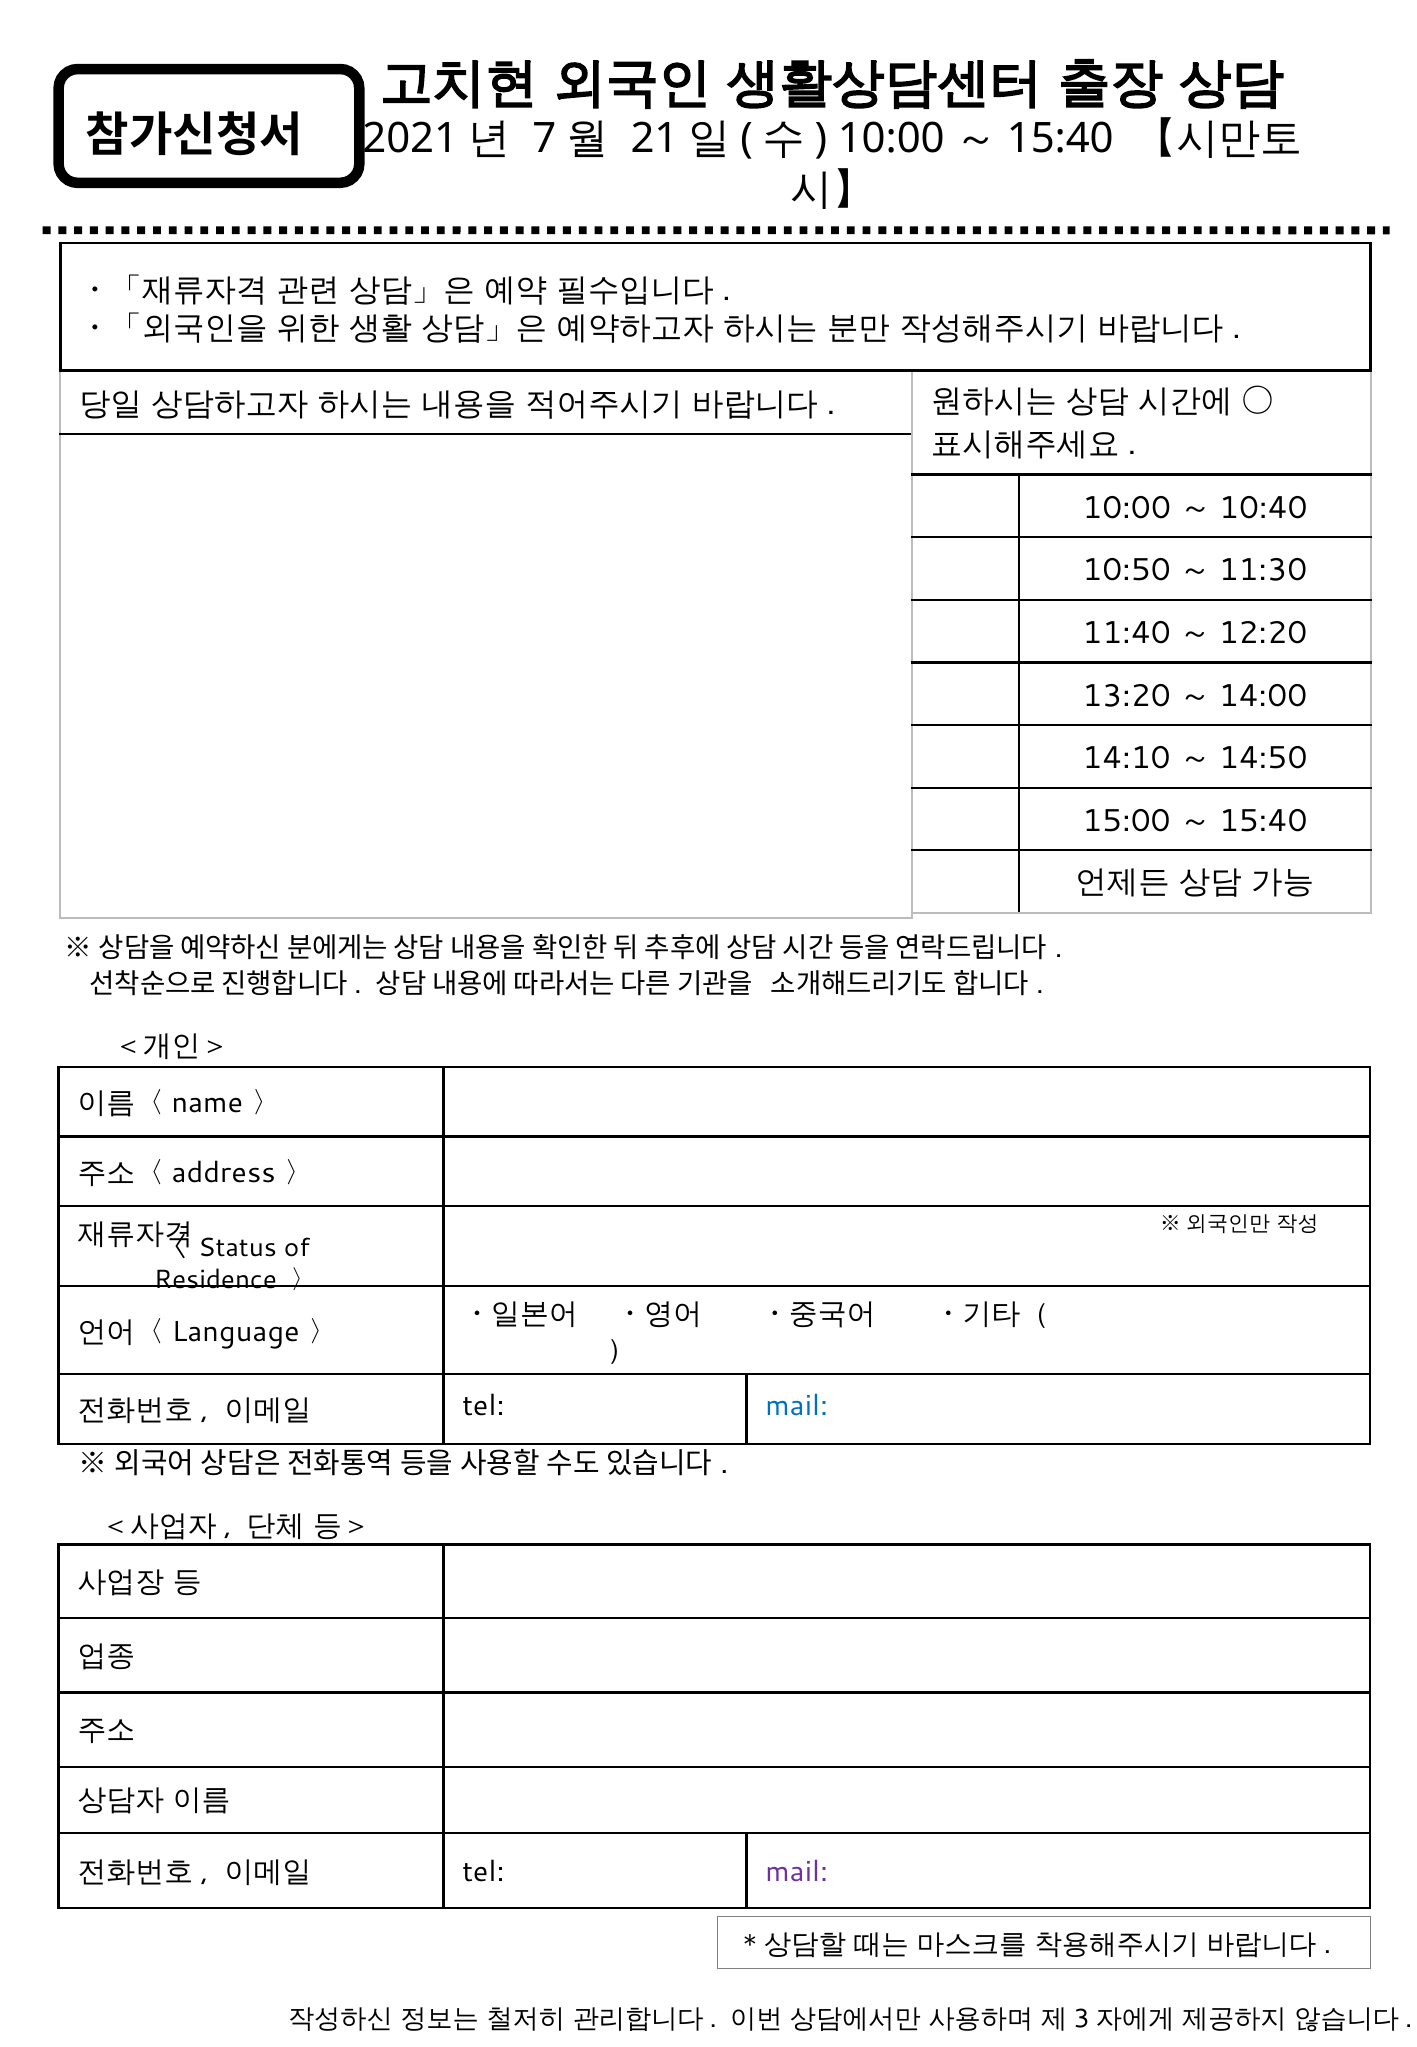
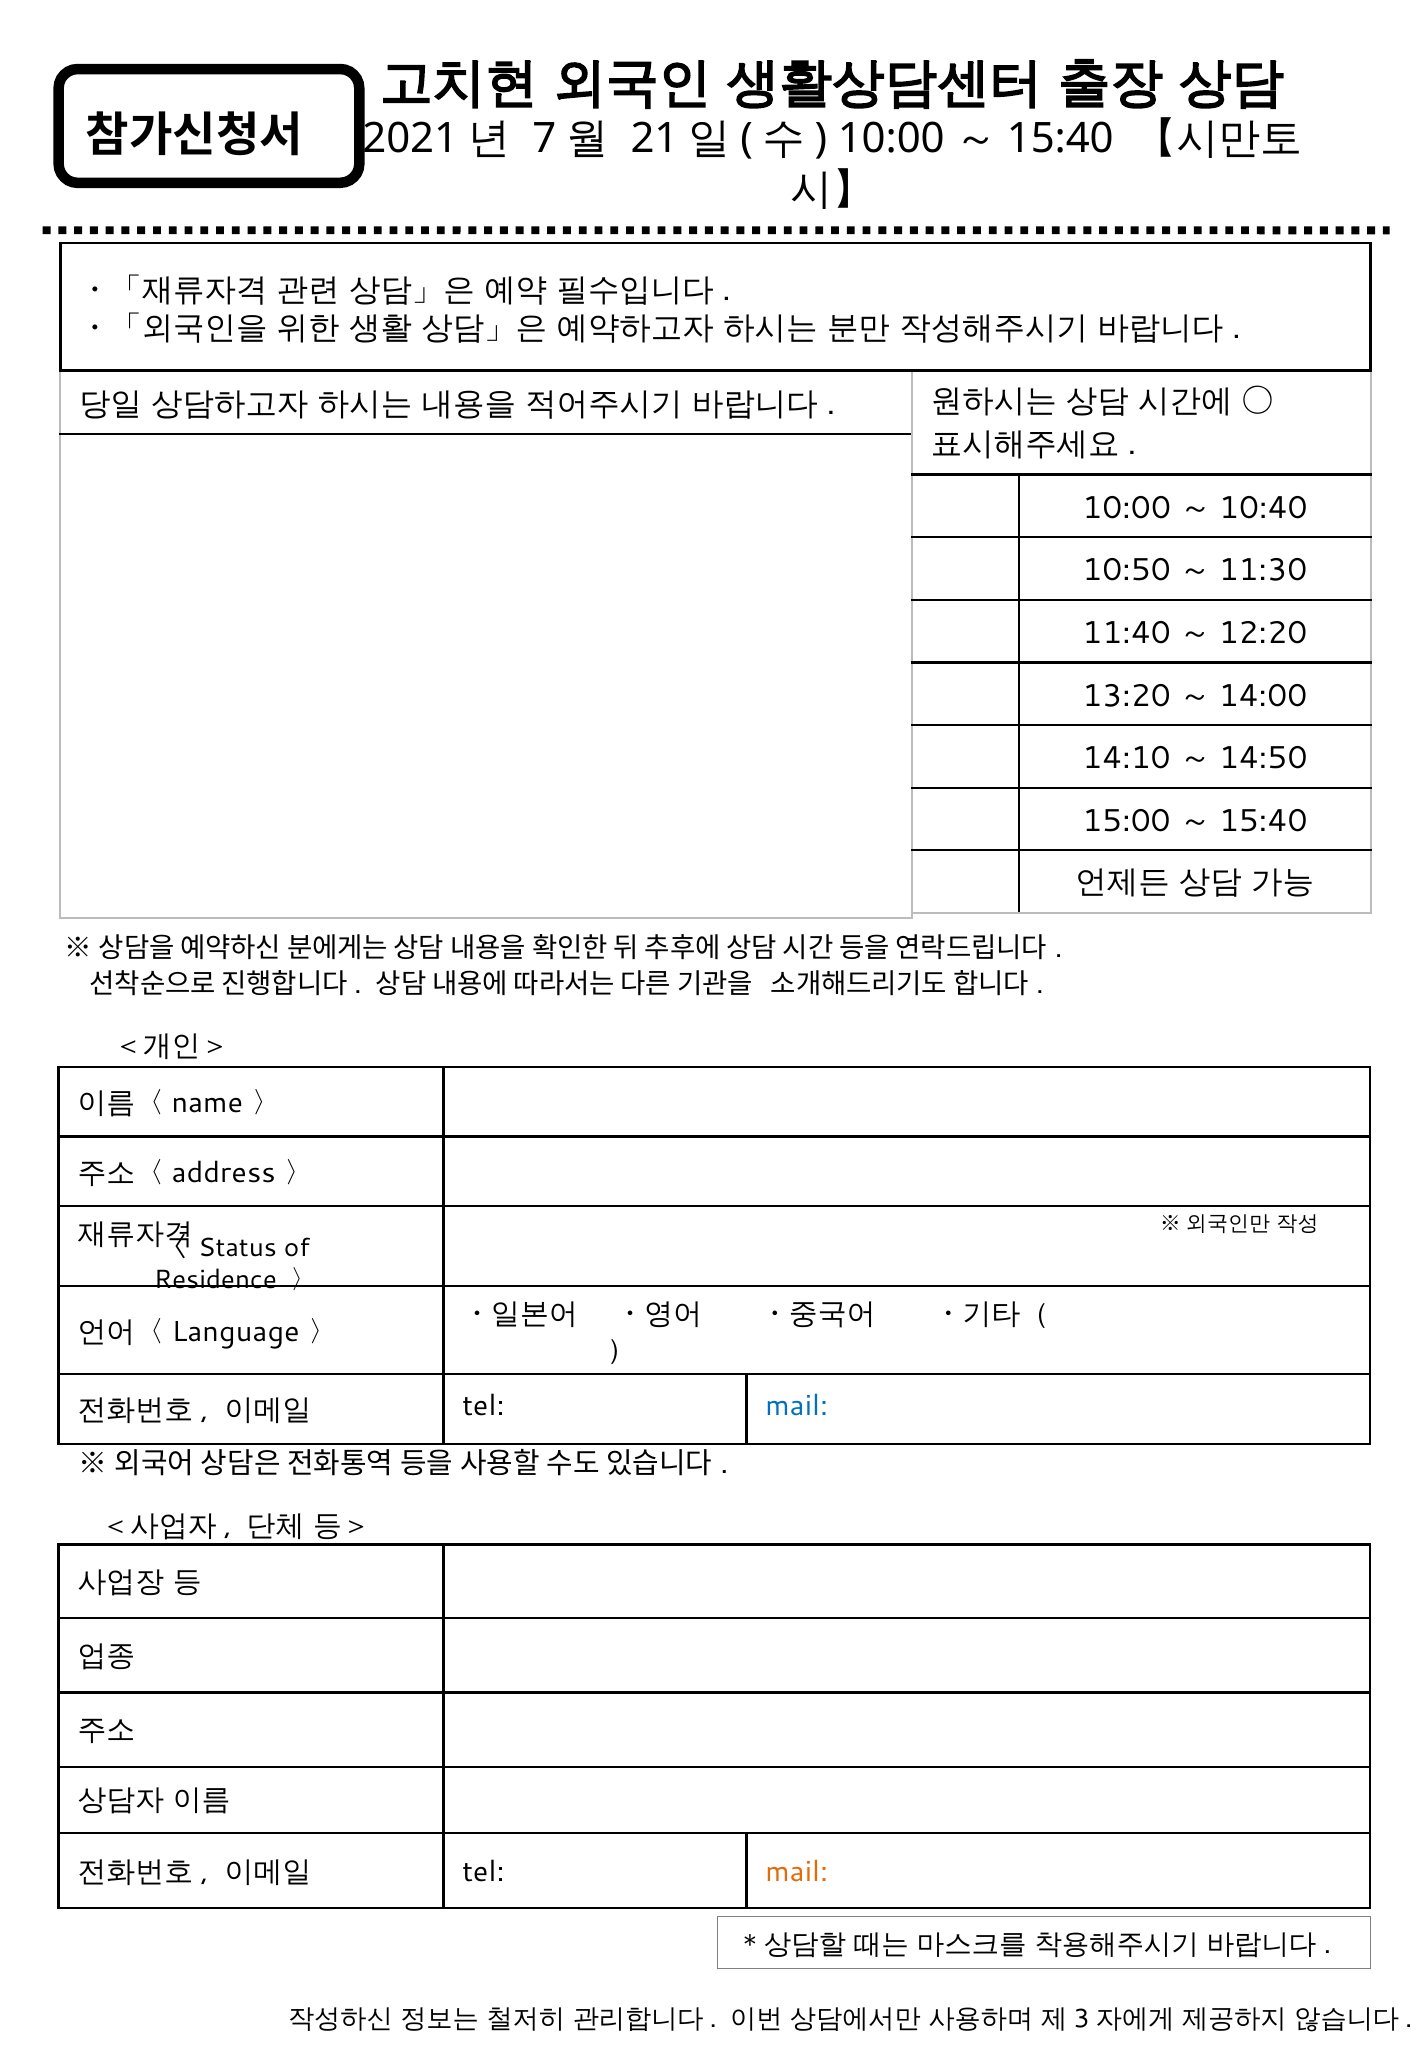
mail at (797, 1872) colour: purple -> orange
